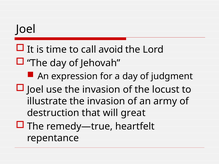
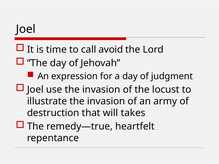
great: great -> takes
